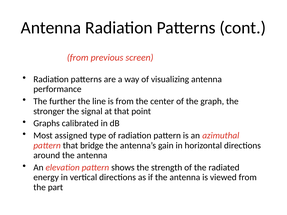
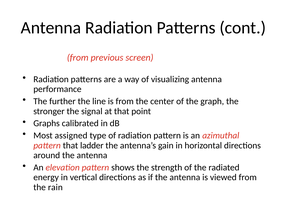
bridge: bridge -> ladder
part: part -> rain
